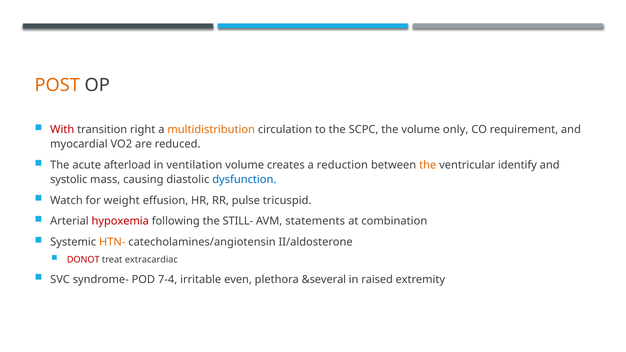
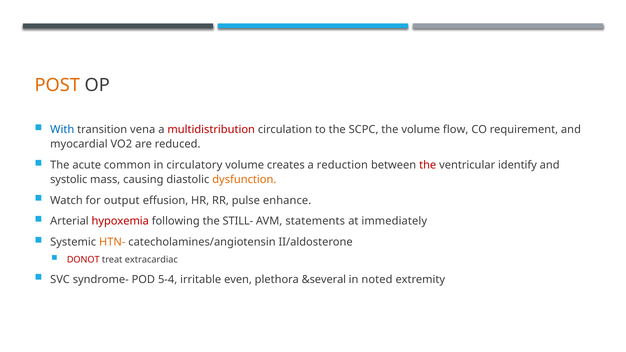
With colour: red -> blue
right: right -> vena
multidistribution colour: orange -> red
only: only -> flow
afterload: afterload -> common
ventilation: ventilation -> circulatory
the at (428, 165) colour: orange -> red
dysfunction colour: blue -> orange
weight: weight -> output
tricuspid: tricuspid -> enhance
combination: combination -> immediately
7-4: 7-4 -> 5-4
raised: raised -> noted
